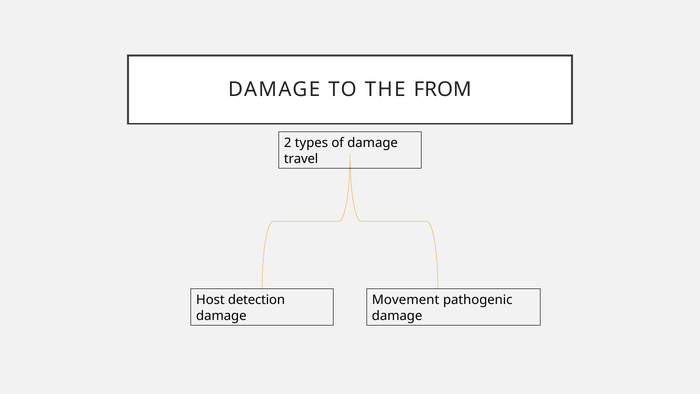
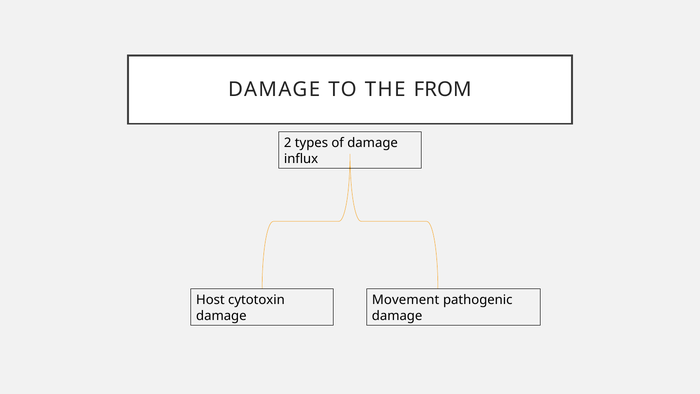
travel: travel -> influx
detection: detection -> cytotoxin
